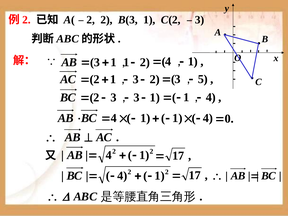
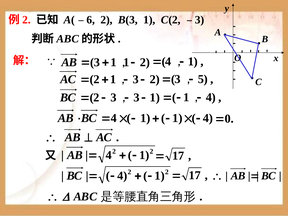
2 at (91, 20): 2 -> 6
